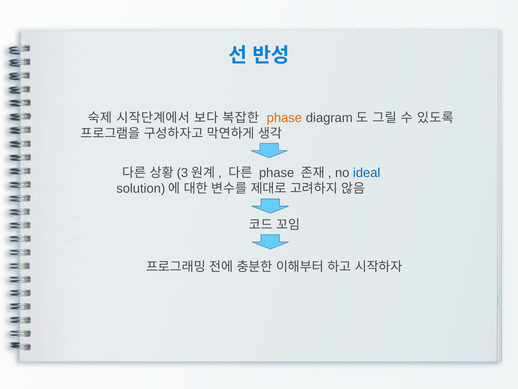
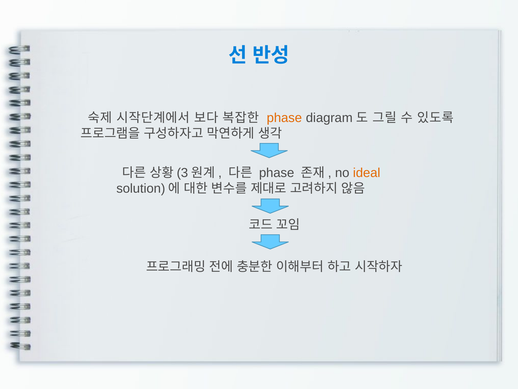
ideal colour: blue -> orange
